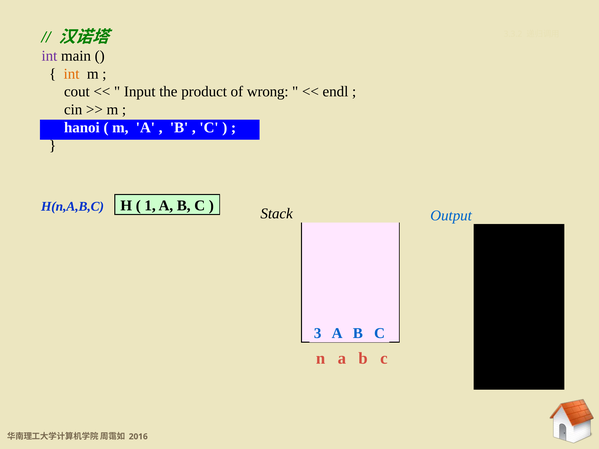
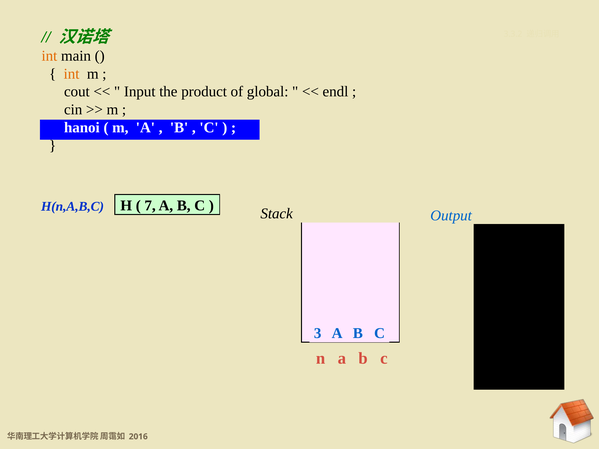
int at (49, 56) colour: purple -> orange
wrong: wrong -> global
1: 1 -> 7
